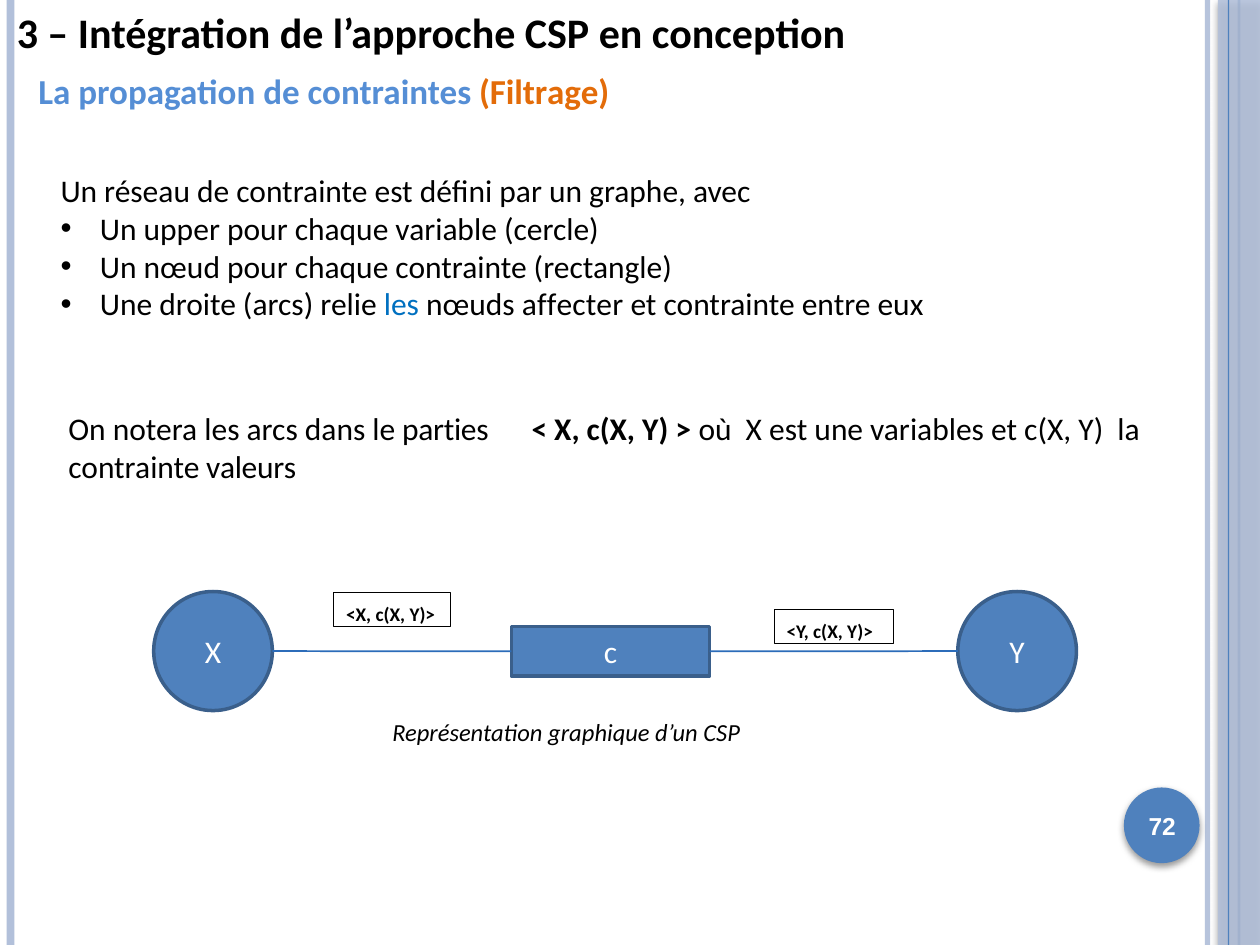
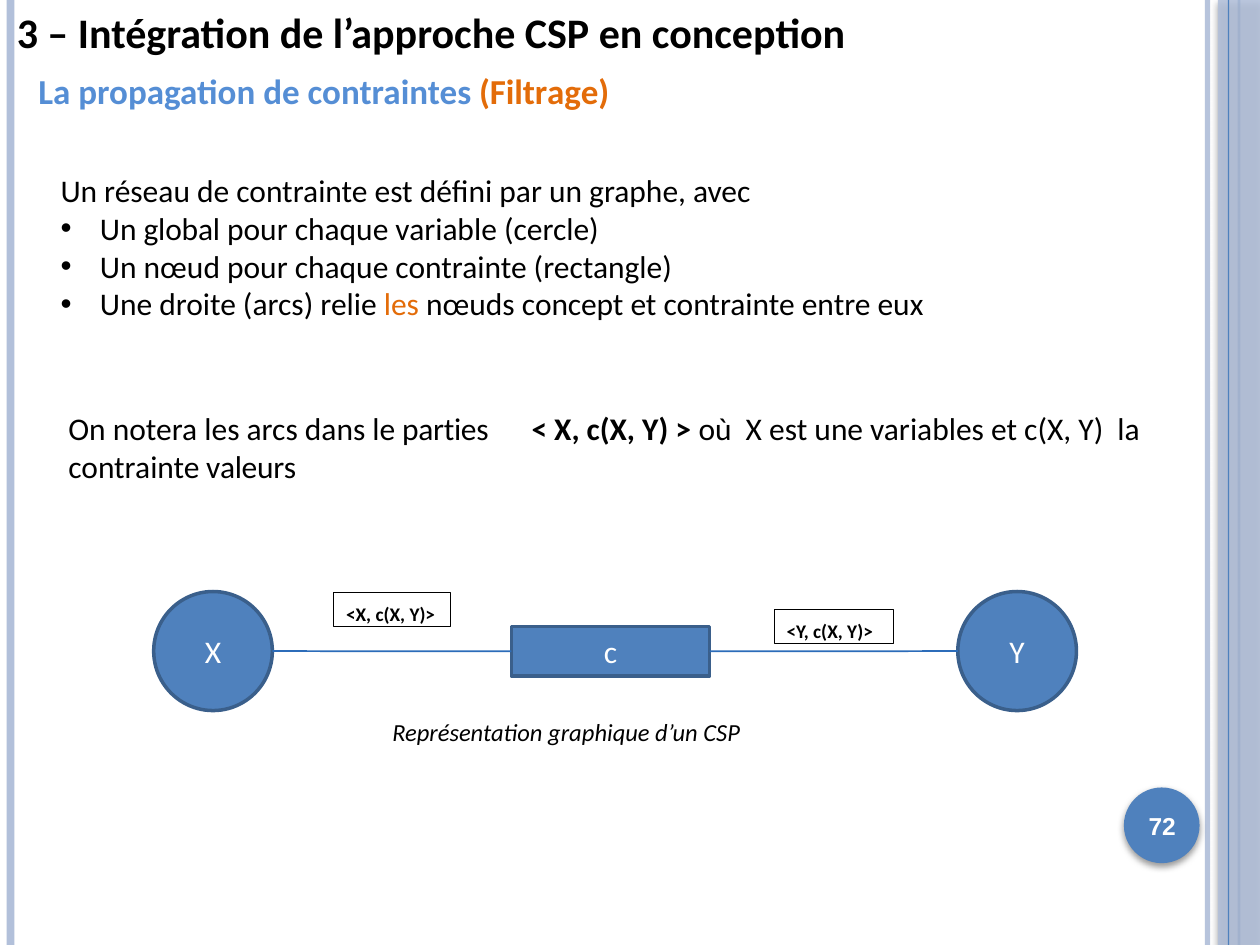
upper: upper -> global
les at (401, 306) colour: blue -> orange
affecter: affecter -> concept
